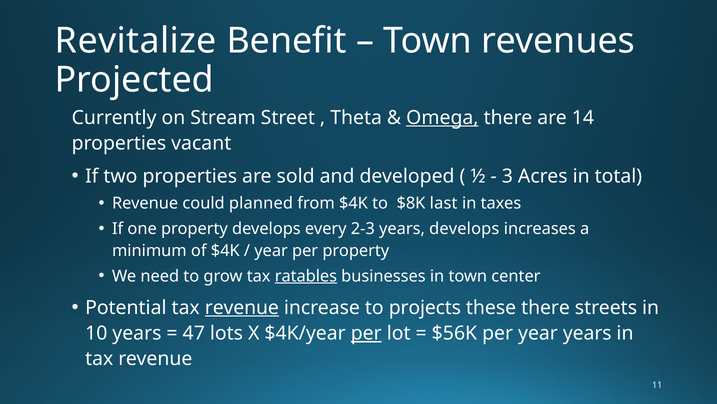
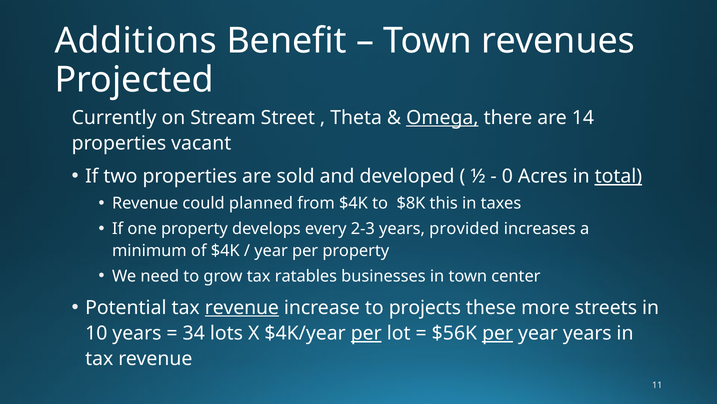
Revitalize: Revitalize -> Additions
3: 3 -> 0
total underline: none -> present
last: last -> this
years develops: develops -> provided
ratables underline: present -> none
these there: there -> more
47: 47 -> 34
per at (498, 333) underline: none -> present
